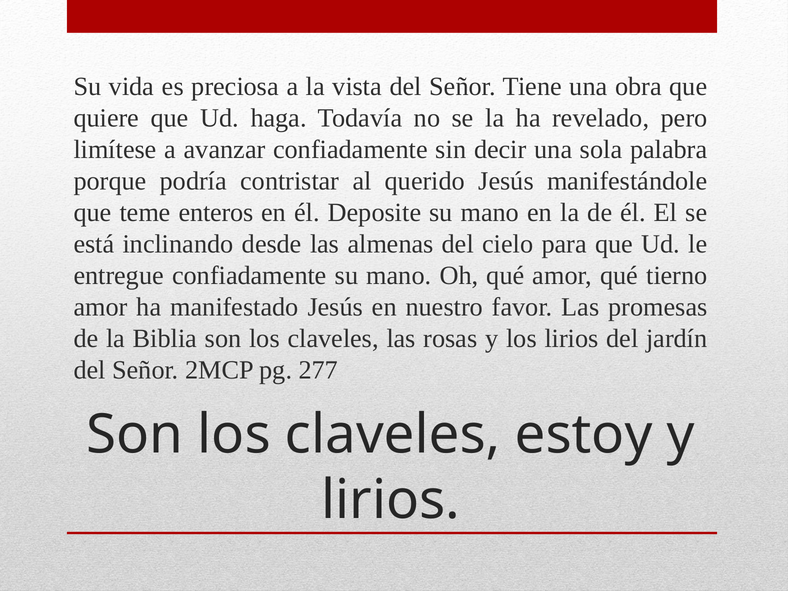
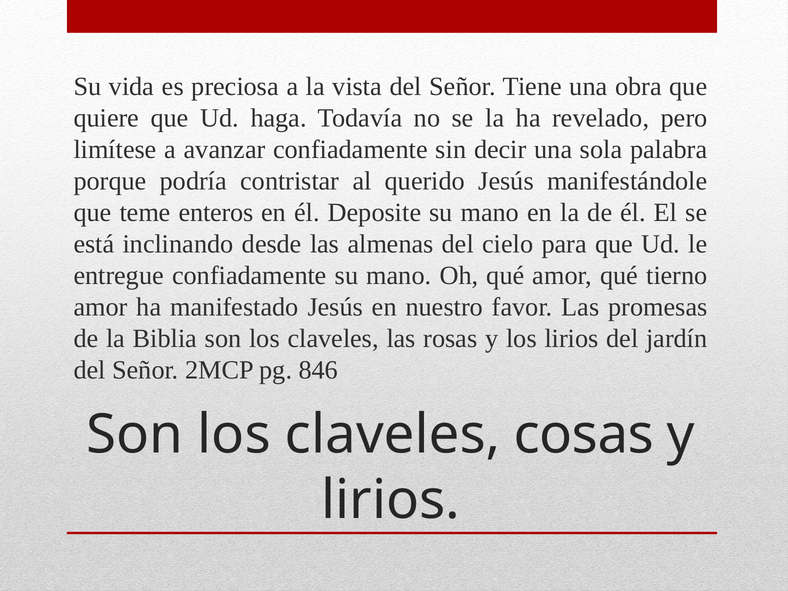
277: 277 -> 846
estoy: estoy -> cosas
